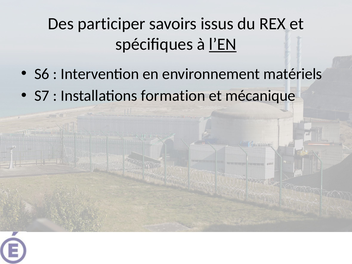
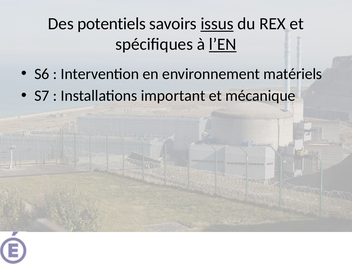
participer: participer -> potentiels
issus underline: none -> present
formation: formation -> important
